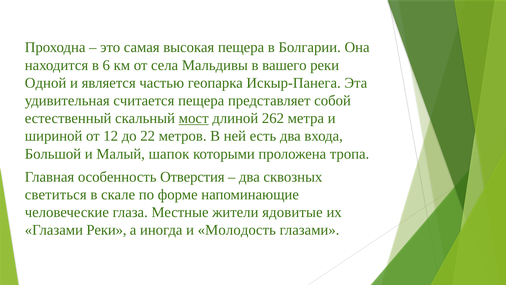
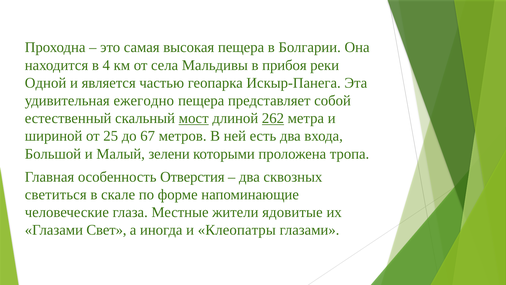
6: 6 -> 4
вашего: вашего -> прибоя
считается: считается -> ежегодно
262 underline: none -> present
12: 12 -> 25
22: 22 -> 67
шапок: шапок -> зелени
Глазами Реки: Реки -> Свет
Молодость: Молодость -> Клеопатры
